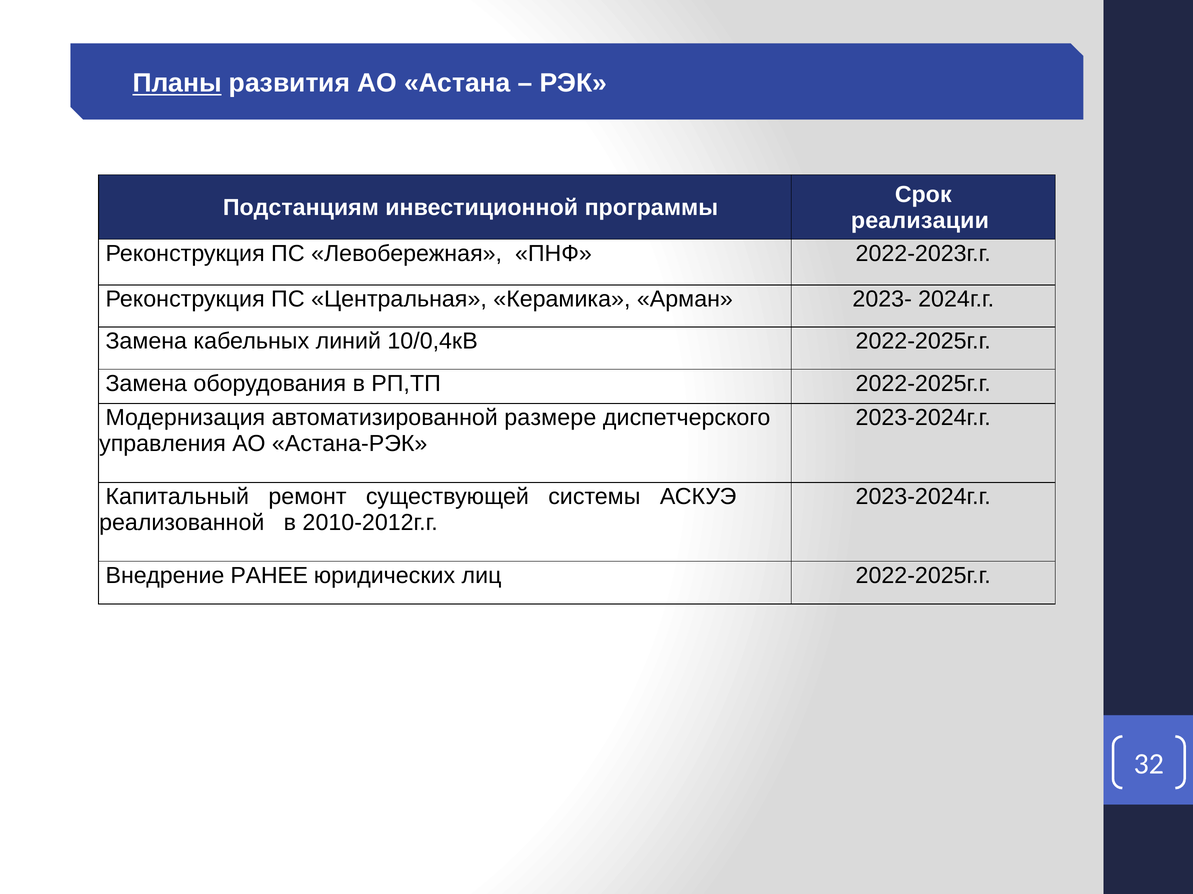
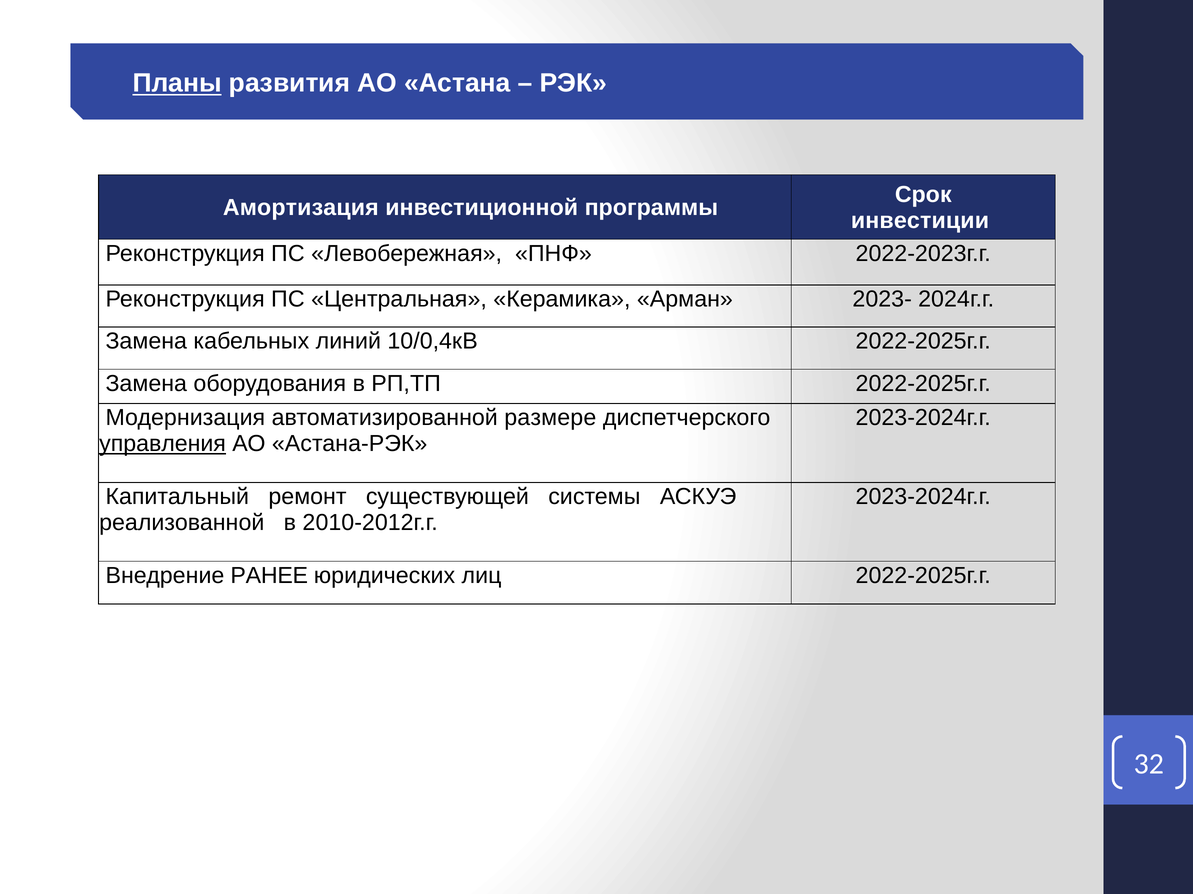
Подстанциям: Подстанциям -> Амортизация
реализации: реализации -> инвестиции
управления underline: none -> present
